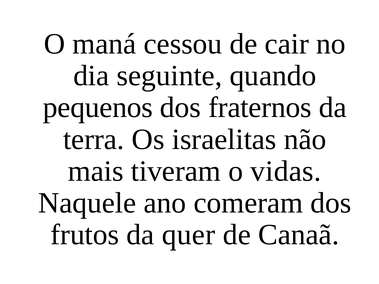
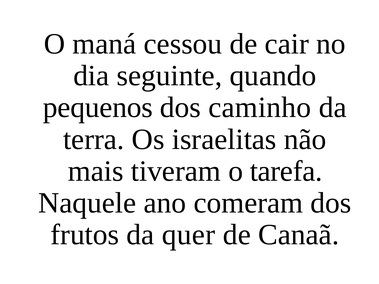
fraternos: fraternos -> caminho
vidas: vidas -> tarefa
